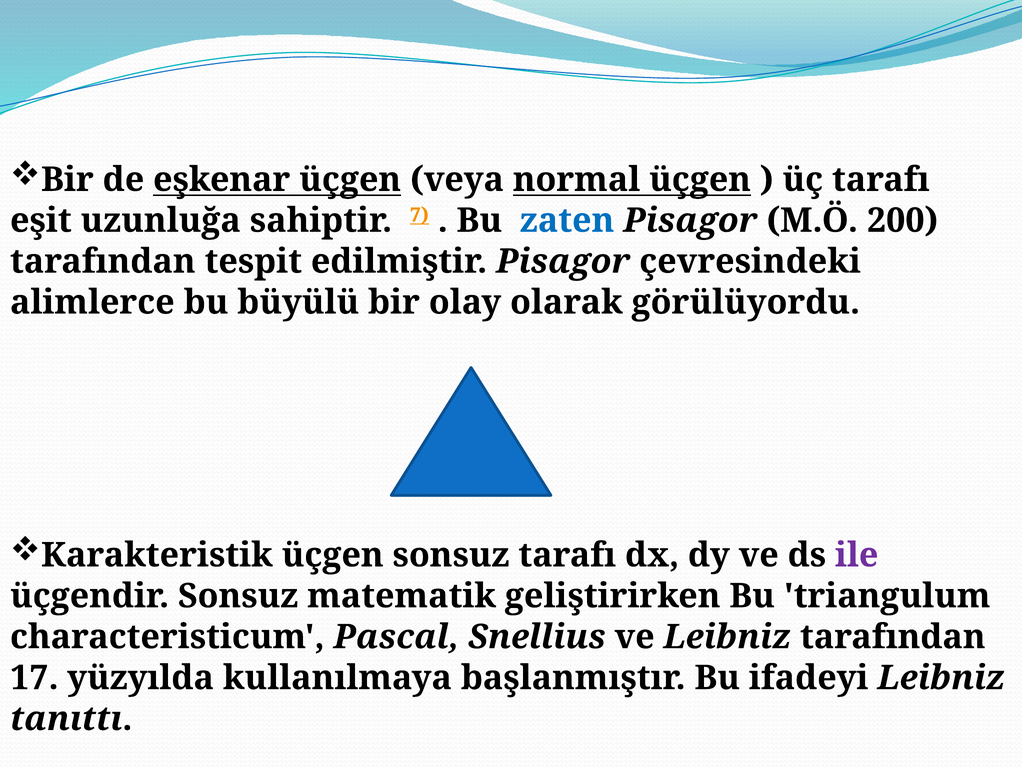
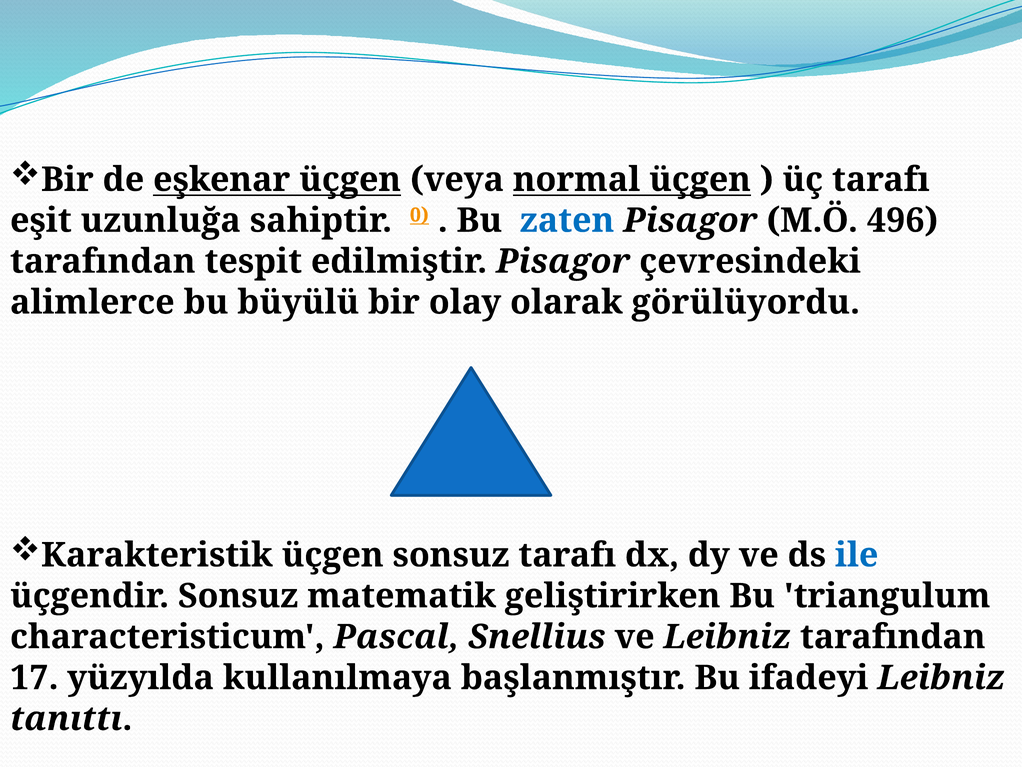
7: 7 -> 0
200: 200 -> 496
ile colour: purple -> blue
